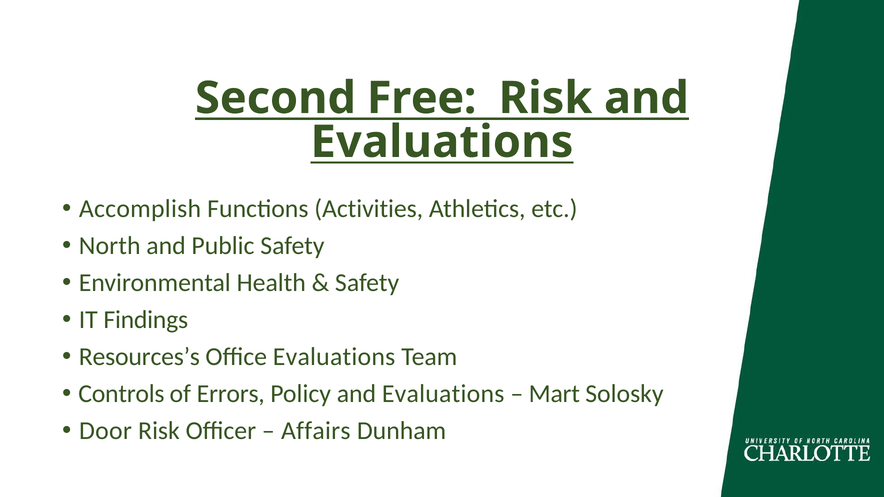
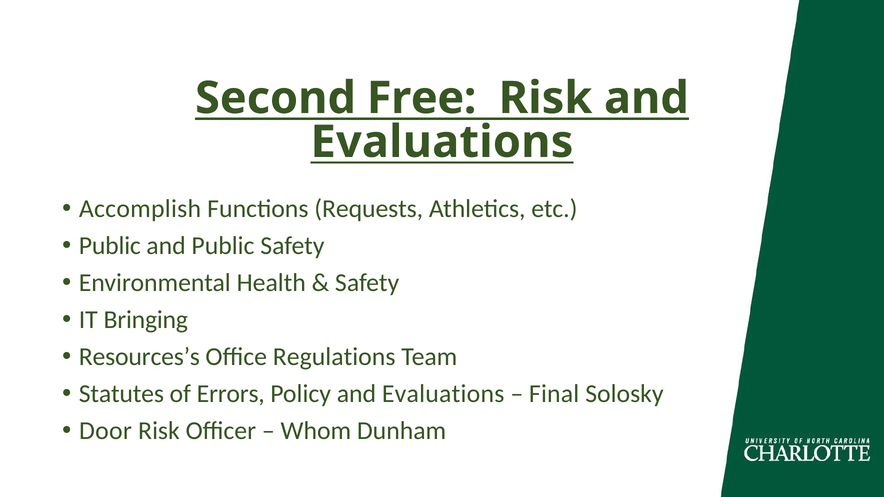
Activities: Activities -> Requests
North at (110, 246): North -> Public
Findings: Findings -> Bringing
Office Evaluations: Evaluations -> Regulations
Controls: Controls -> Statutes
Mart: Mart -> Final
Affairs: Affairs -> Whom
